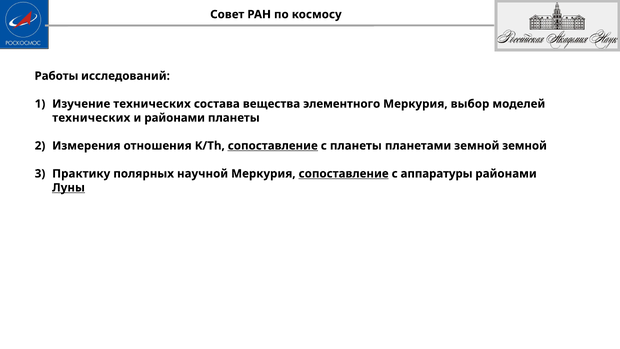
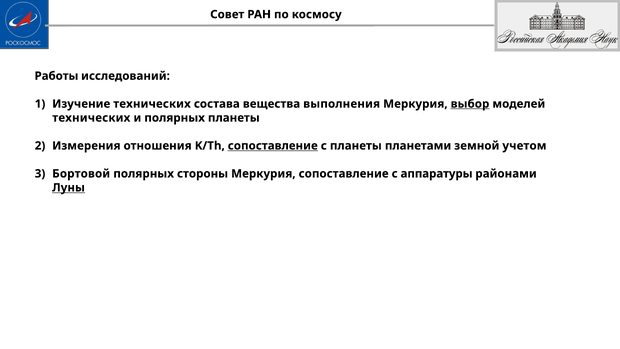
элементного: элементного -> выполнения
выбор underline: none -> present
и районами: районами -> полярных
земной земной: земной -> учетом
Практику: Практику -> Бортовой
научной: научной -> стороны
сопоставление at (344, 174) underline: present -> none
